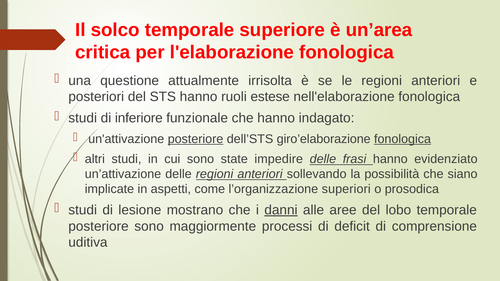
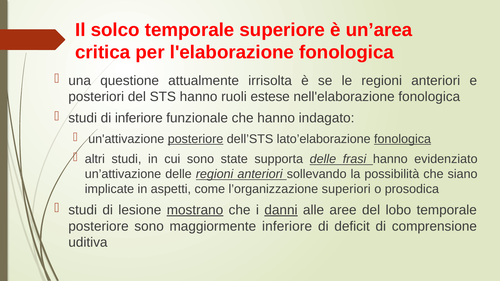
giro’elaborazione: giro’elaborazione -> lato’elaborazione
impedire: impedire -> supporta
mostrano underline: none -> present
maggiormente processi: processi -> inferiore
